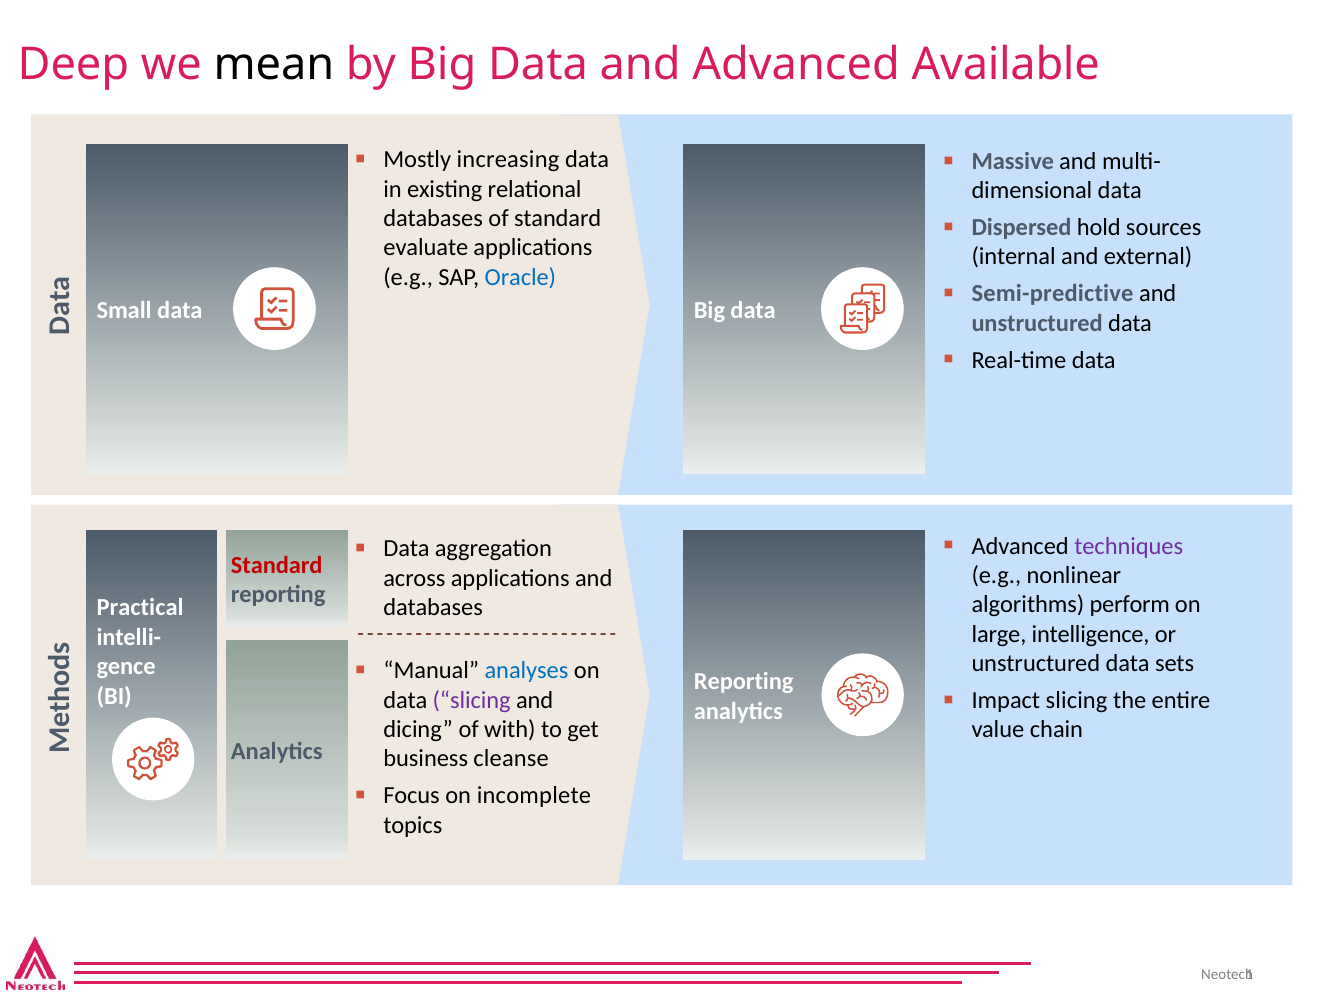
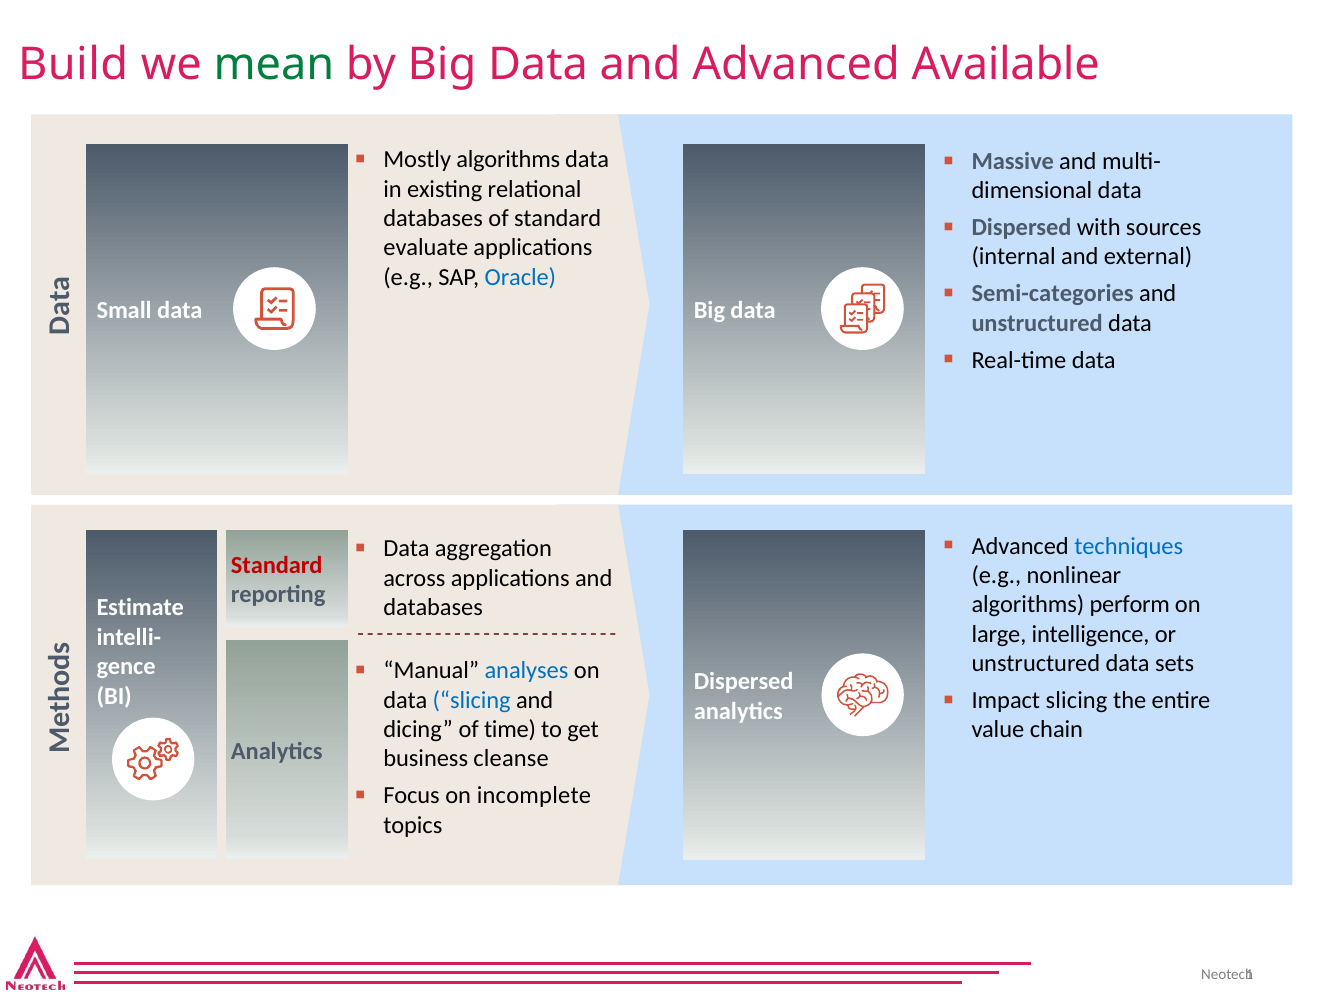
Deep: Deep -> Build
mean colour: black -> green
Mostly increasing: increasing -> algorithms
hold: hold -> with
Semi-predictive: Semi-predictive -> Semi-categories
techniques colour: purple -> blue
Practical: Practical -> Estimate
Reporting at (744, 681): Reporting -> Dispersed
slicing at (472, 700) colour: purple -> blue
with: with -> time
